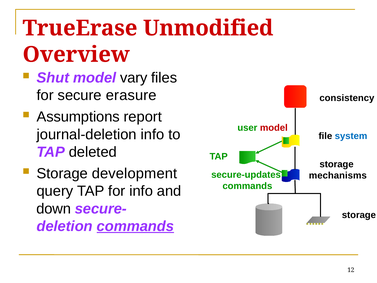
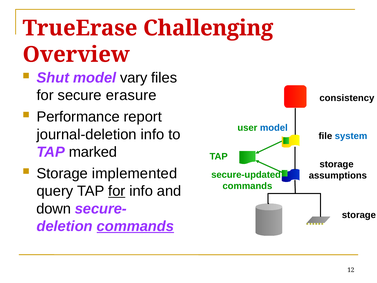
Unmodified: Unmodified -> Challenging
Assumptions: Assumptions -> Performance
model at (274, 128) colour: red -> blue
deleted: deleted -> marked
development: development -> implemented
secure-updates: secure-updates -> secure-updated
mechanisms: mechanisms -> assumptions
for at (117, 191) underline: none -> present
